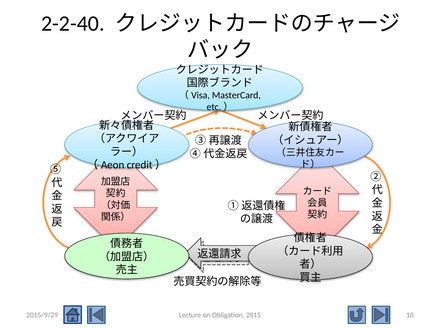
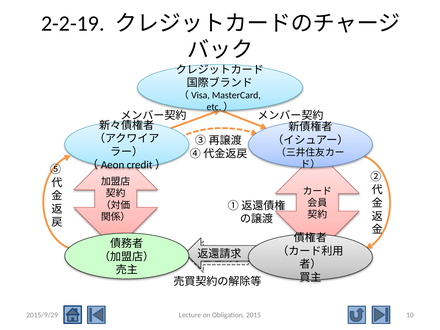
2-2-40: 2-2-40 -> 2-2-19
